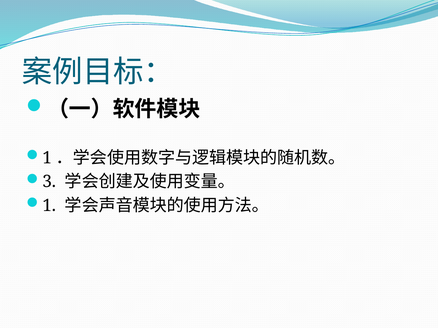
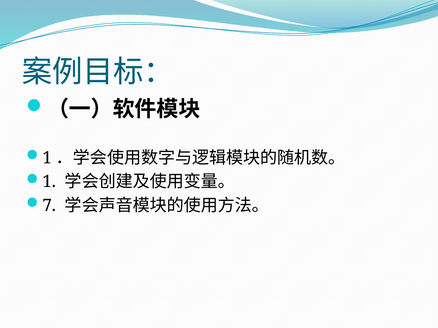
3 at (49, 182): 3 -> 1
1 at (49, 206): 1 -> 7
